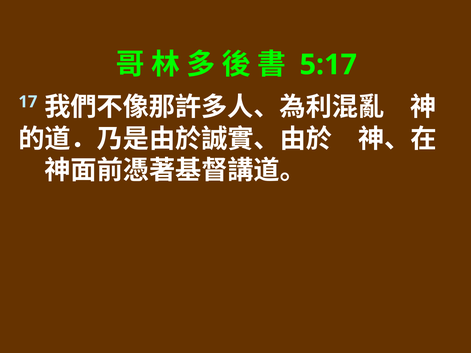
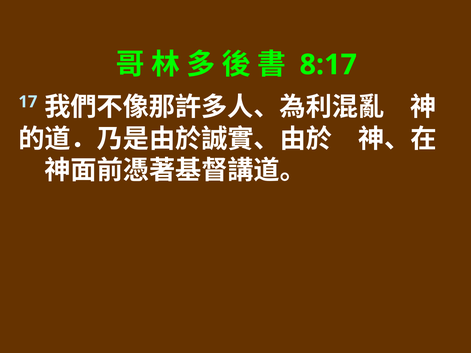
5:17: 5:17 -> 8:17
